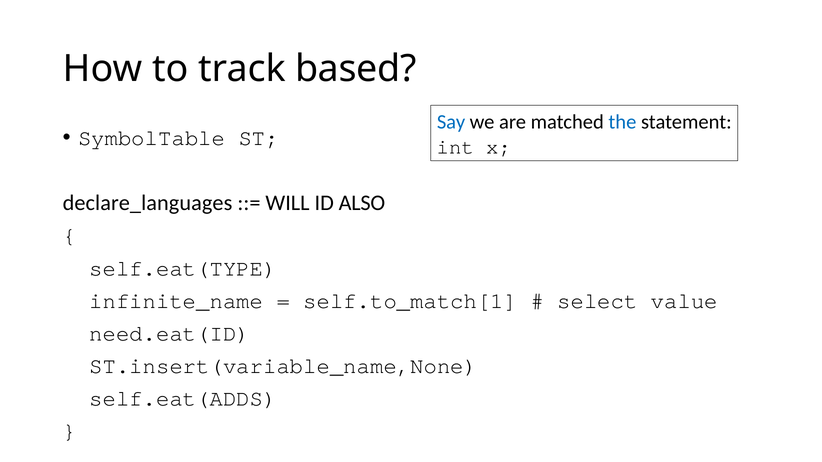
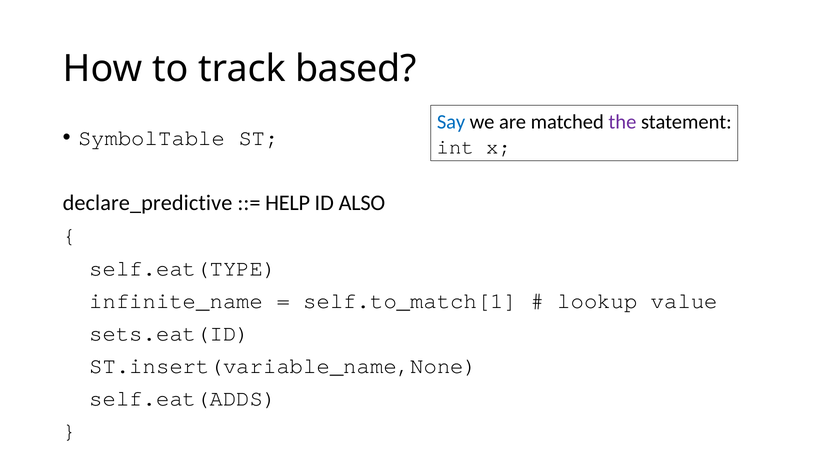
the colour: blue -> purple
declare_languages: declare_languages -> declare_predictive
WILL: WILL -> HELP
select: select -> lookup
need.eat(ID: need.eat(ID -> sets.eat(ID
